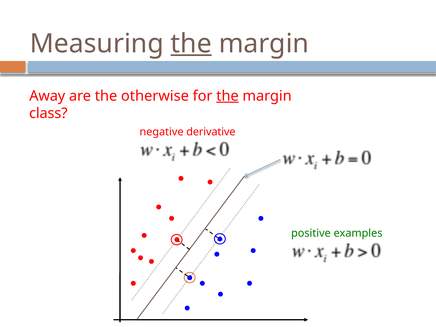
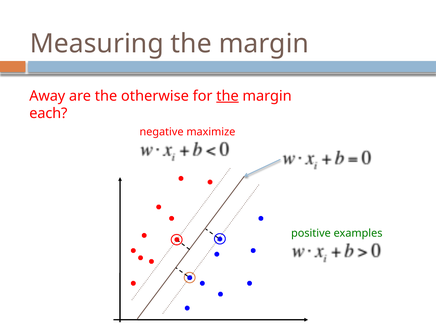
the at (191, 44) underline: present -> none
class: class -> each
derivative: derivative -> maximize
